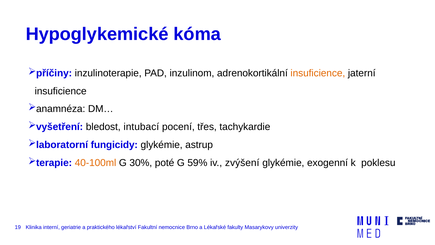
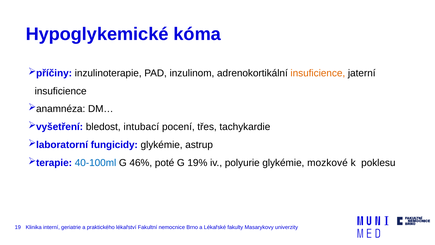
40-100ml colour: orange -> blue
30%: 30% -> 46%
59%: 59% -> 19%
zvýšení: zvýšení -> polyurie
exogenní: exogenní -> mozkové
